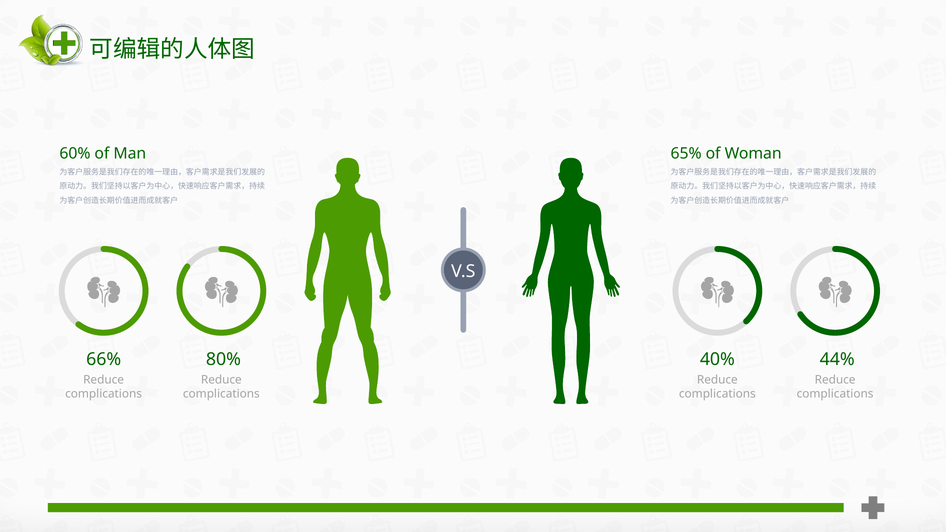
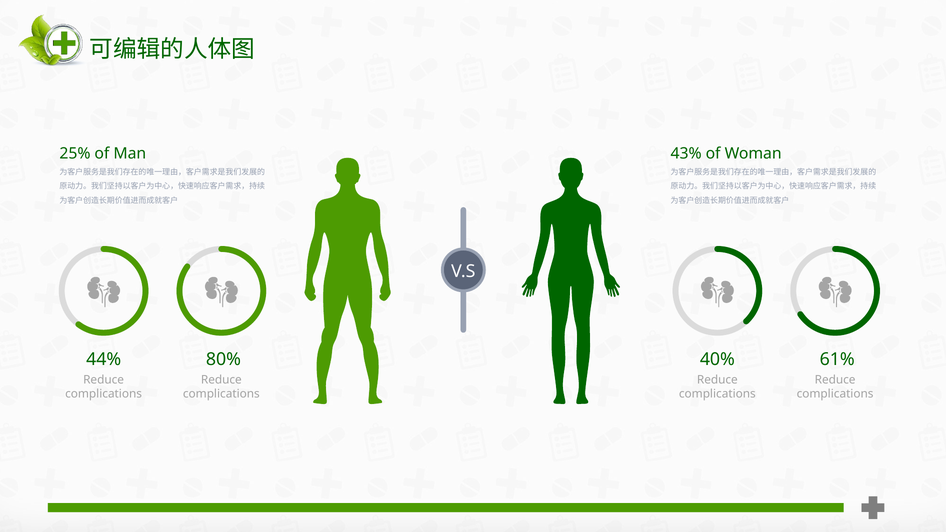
60%: 60% -> 25%
65%: 65% -> 43%
66%: 66% -> 44%
44%: 44% -> 61%
